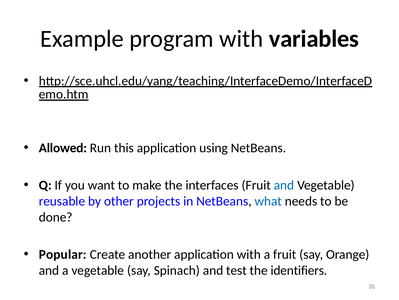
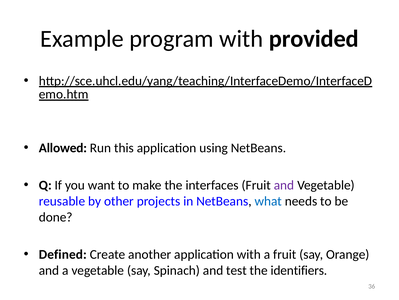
variables: variables -> provided
and at (284, 185) colour: blue -> purple
Popular: Popular -> Defined
